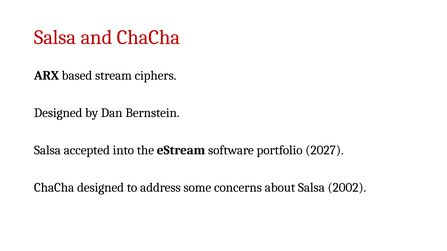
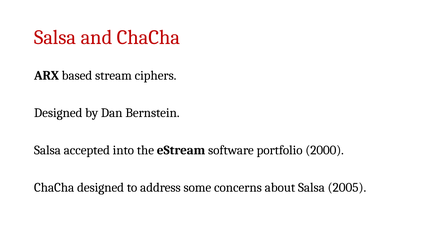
2027: 2027 -> 2000
2002: 2002 -> 2005
